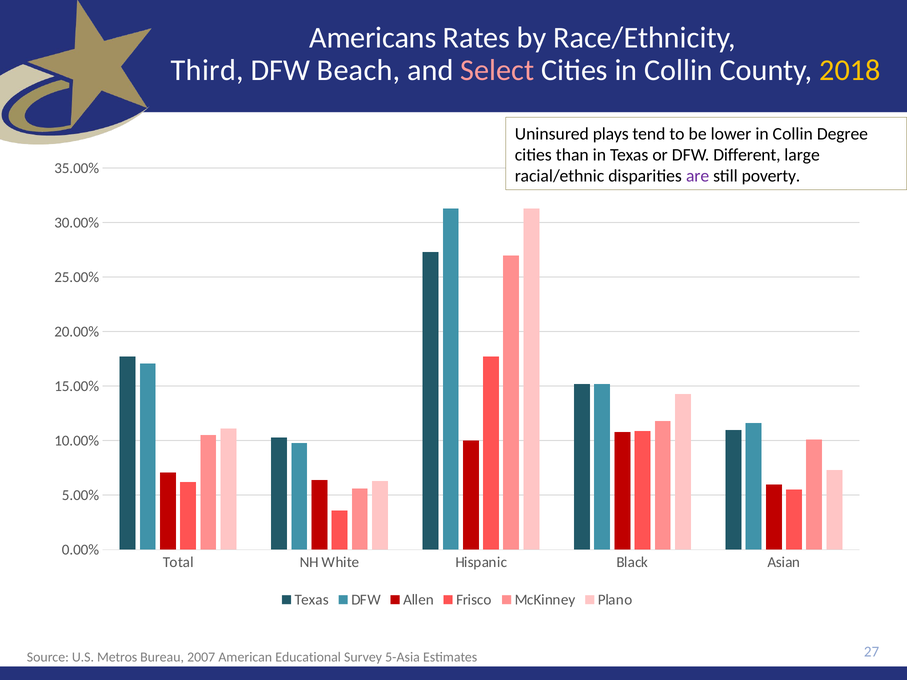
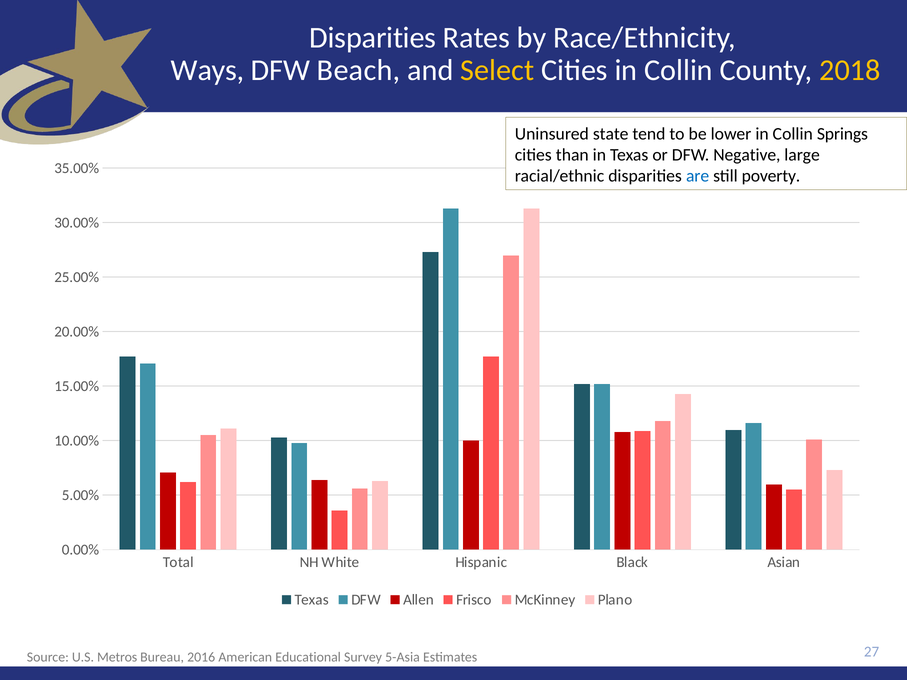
Americans at (373, 38): Americans -> Disparities
Third: Third -> Ways
Select colour: pink -> yellow
plays: plays -> state
Degree: Degree -> Springs
Different: Different -> Negative
are colour: purple -> blue
2007: 2007 -> 2016
